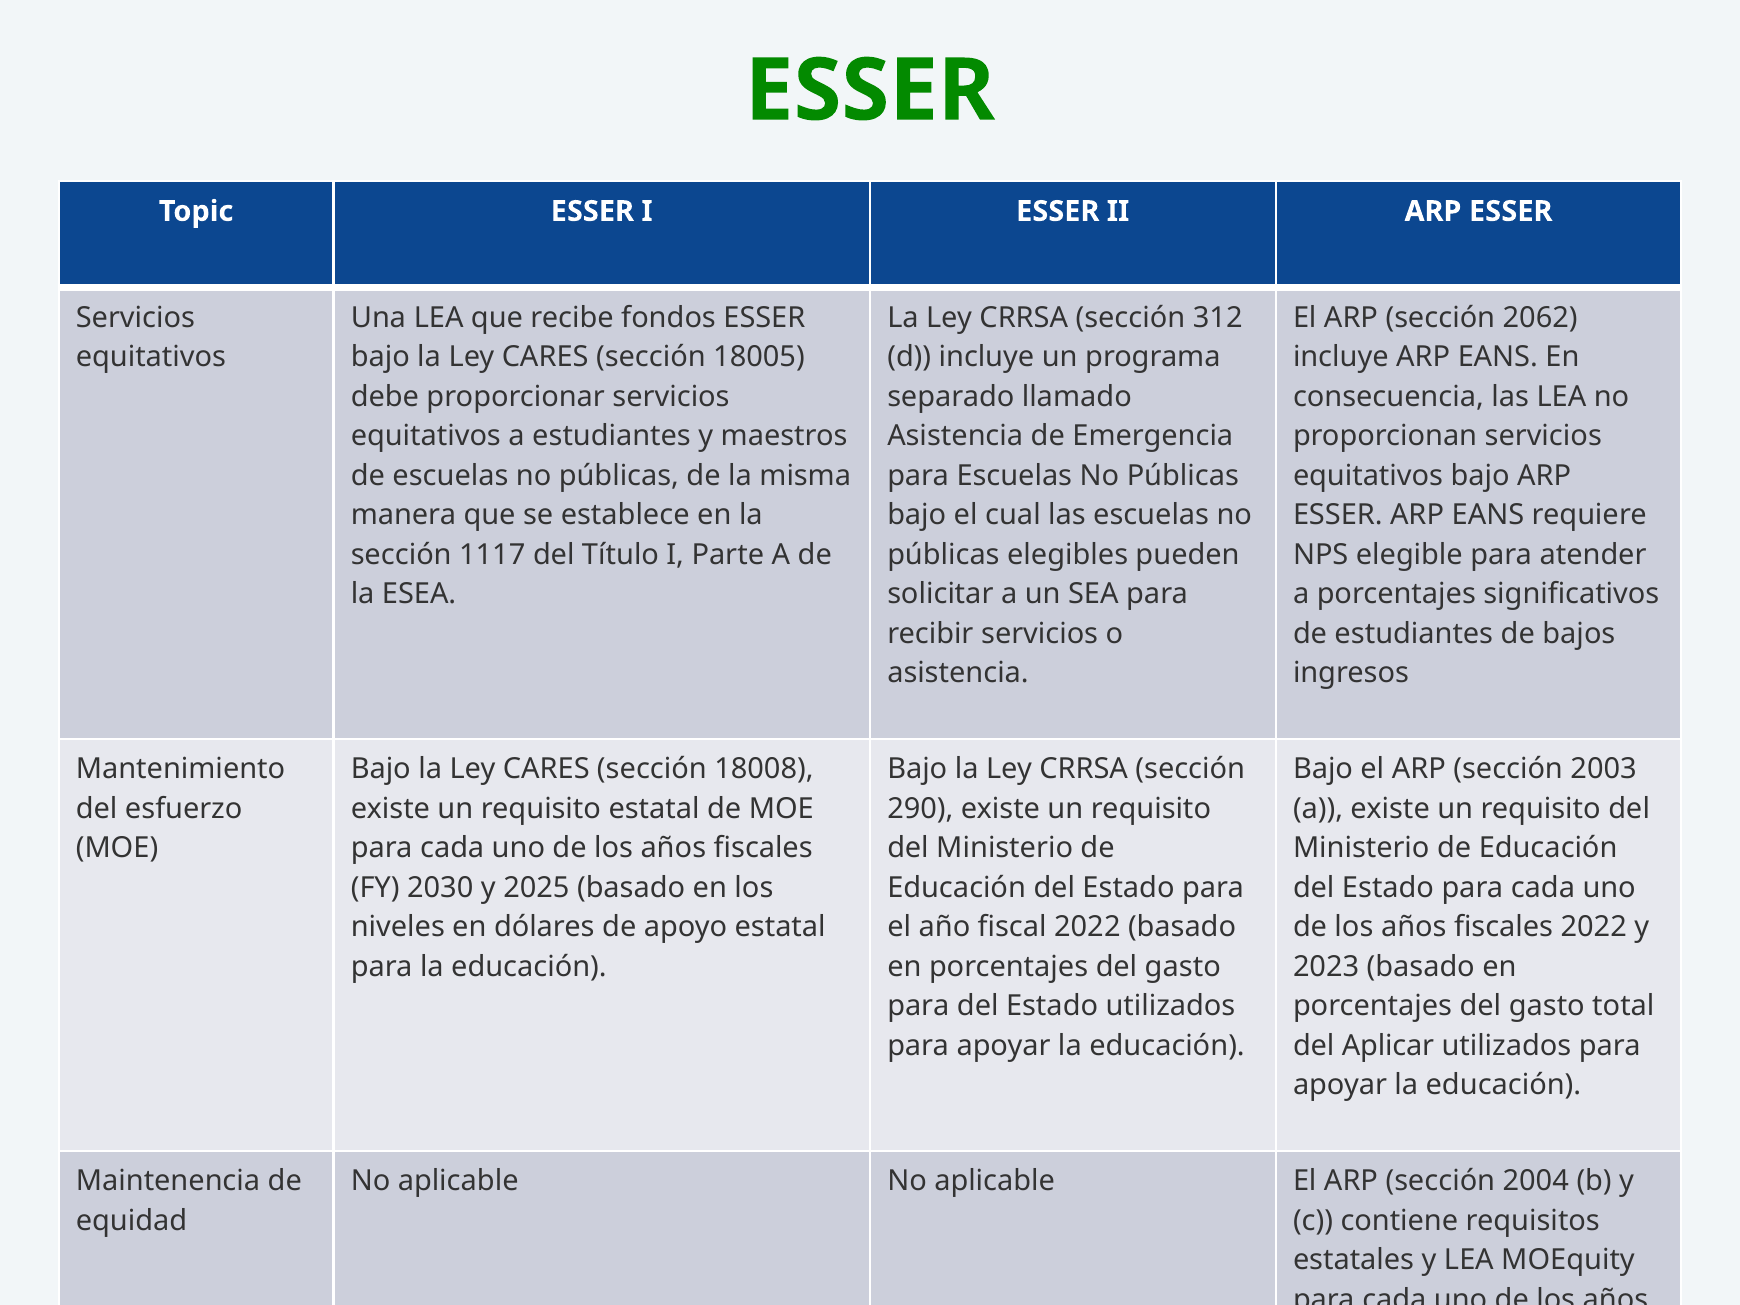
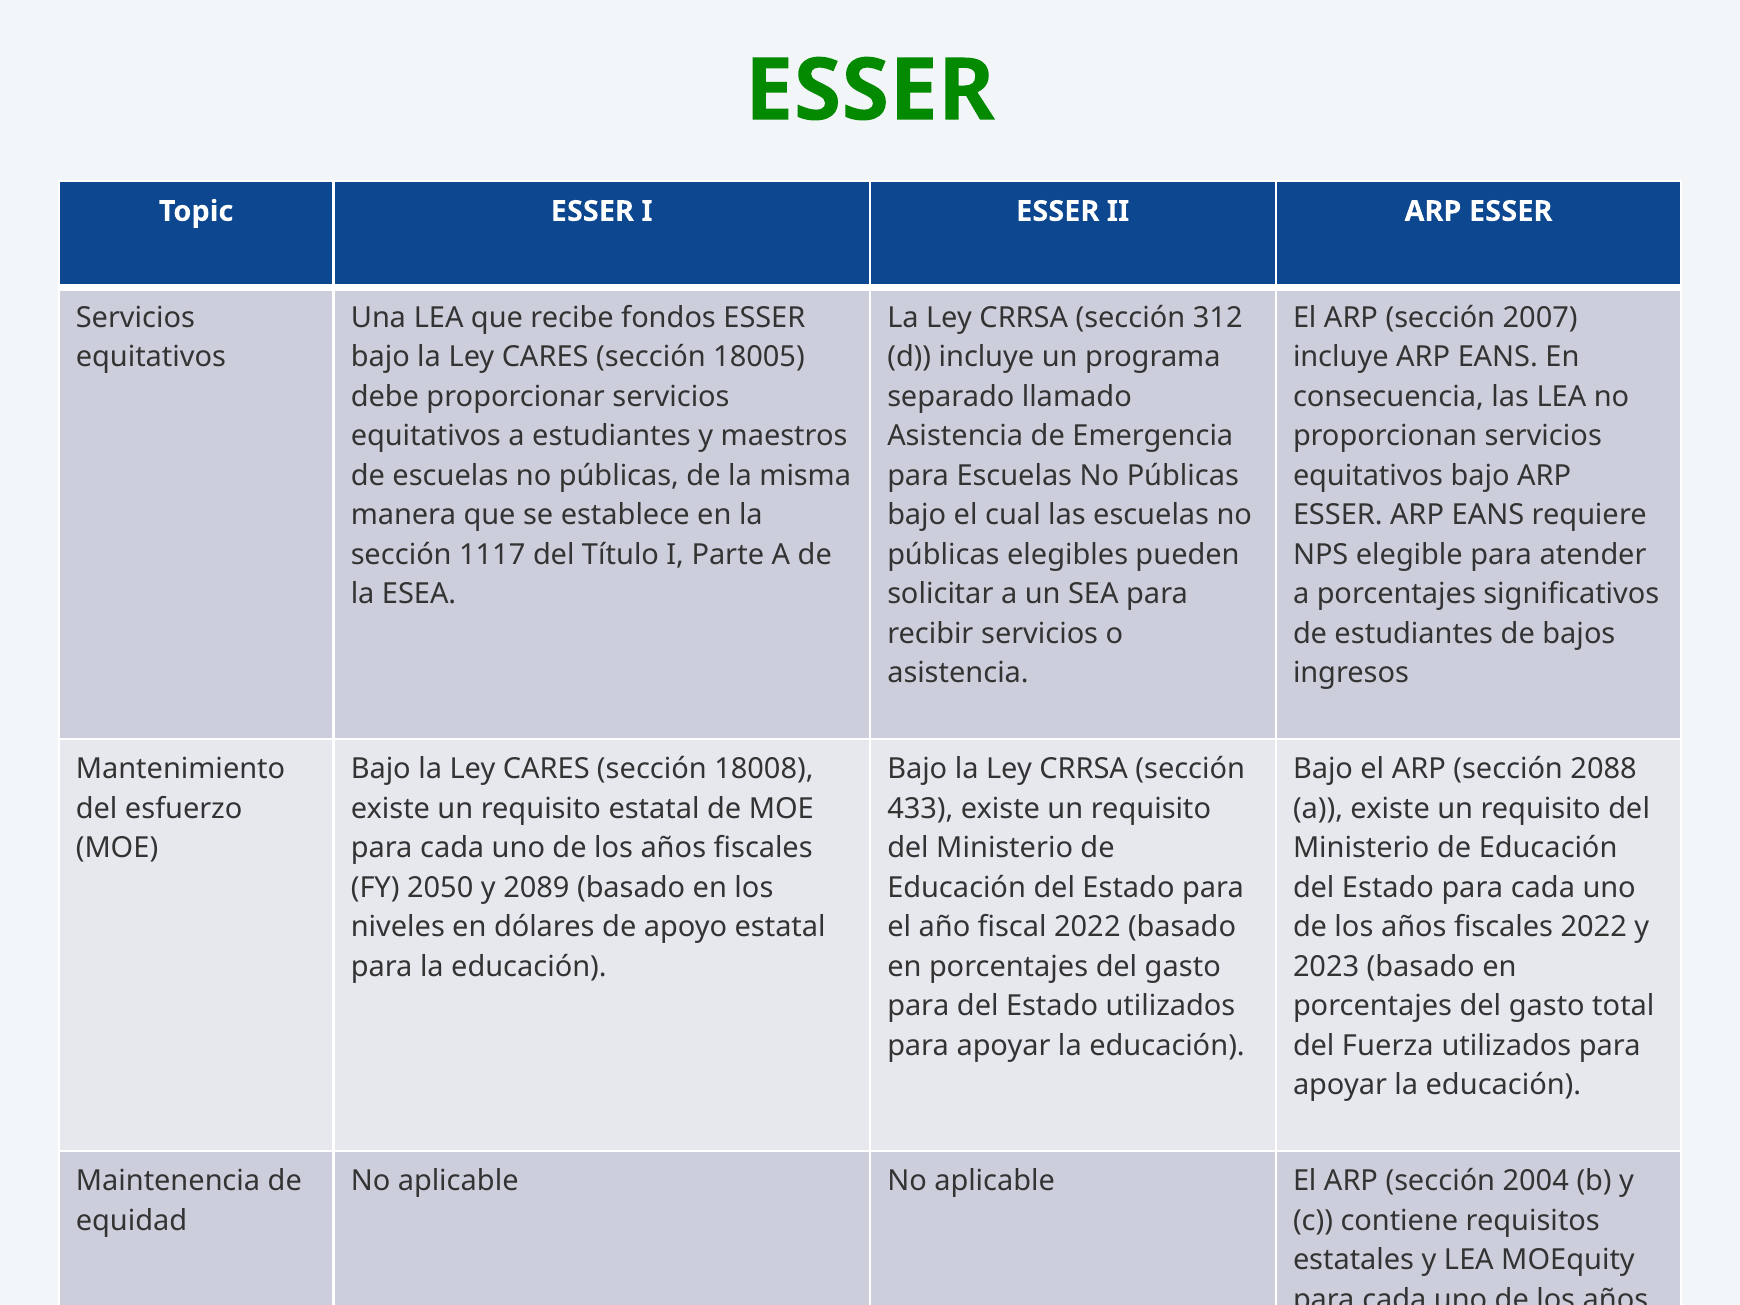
2062: 2062 -> 2007
2003: 2003 -> 2088
290: 290 -> 433
2030: 2030 -> 2050
2025: 2025 -> 2089
Aplicar: Aplicar -> Fuerza
